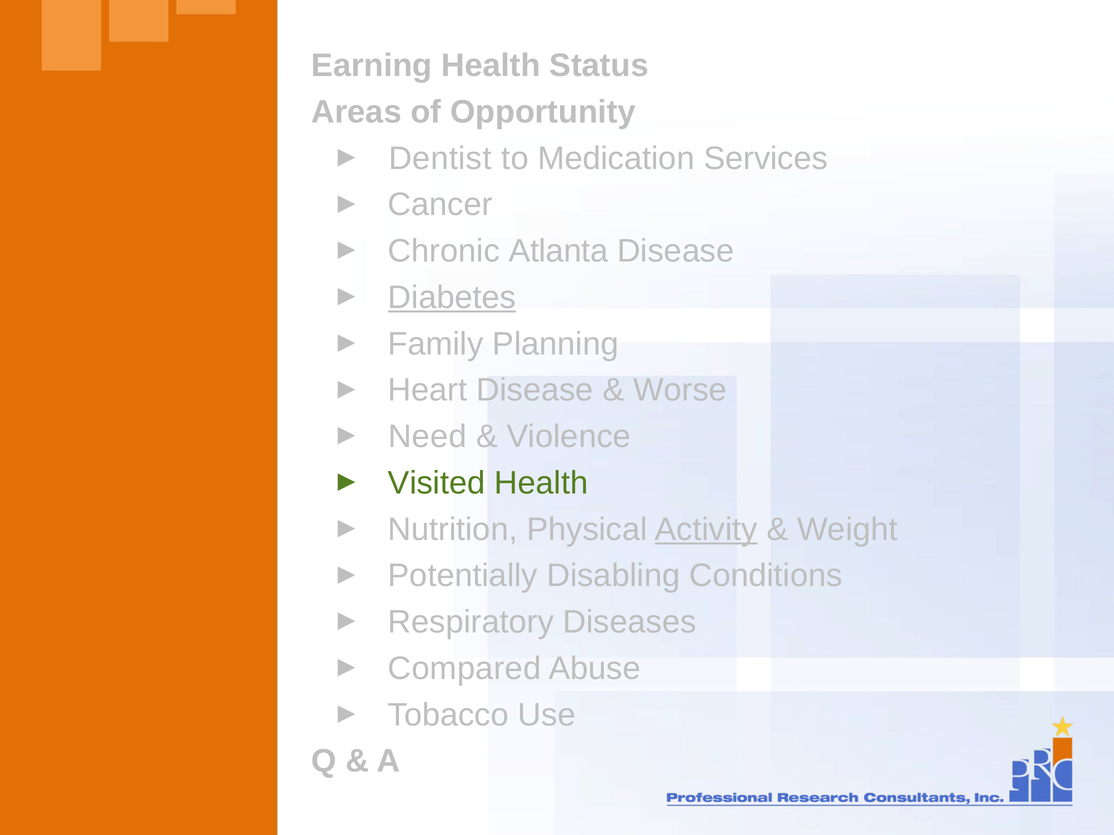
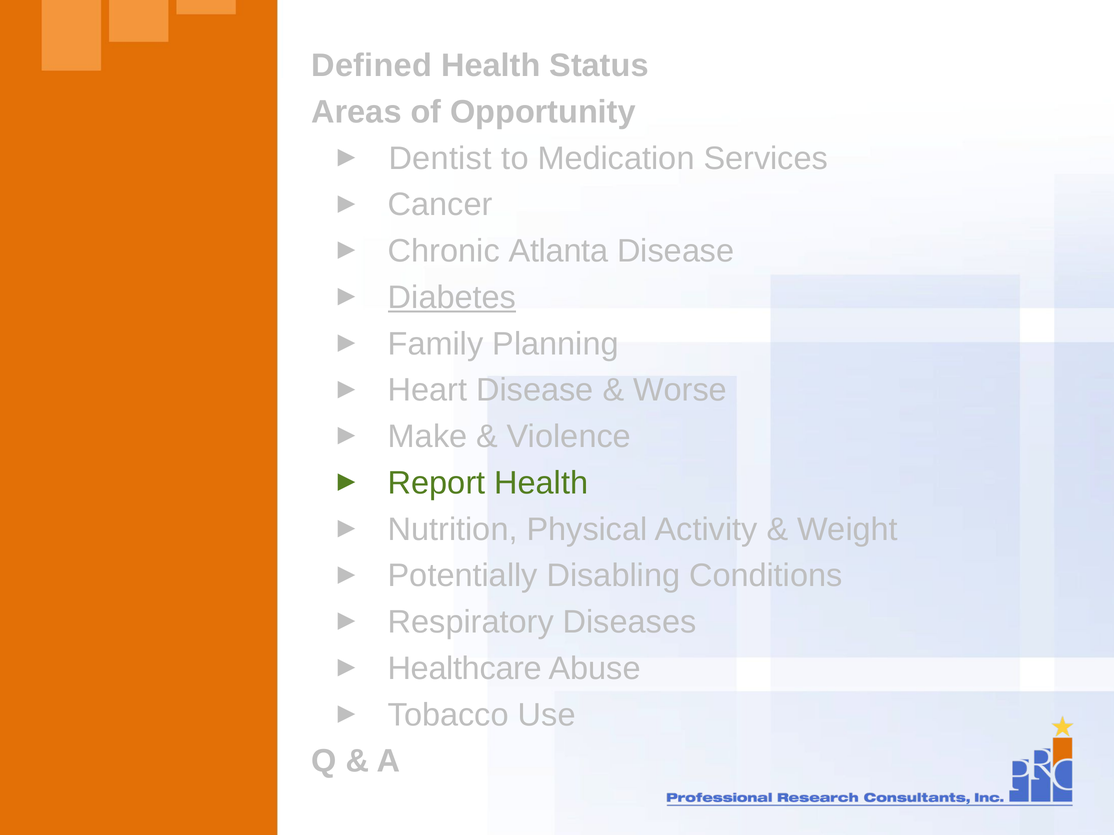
Earning: Earning -> Defined
Need: Need -> Make
Visited: Visited -> Report
Activity underline: present -> none
Compared: Compared -> Healthcare
